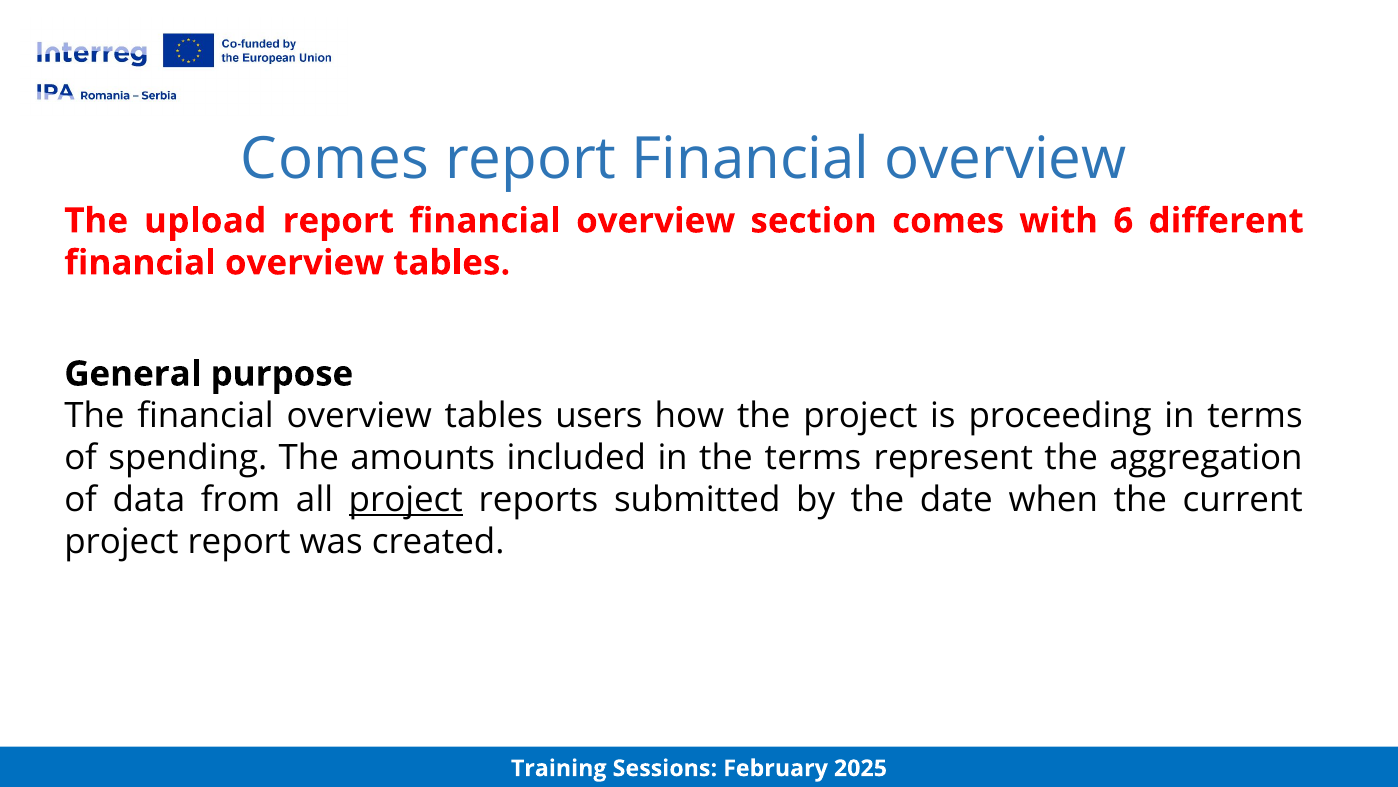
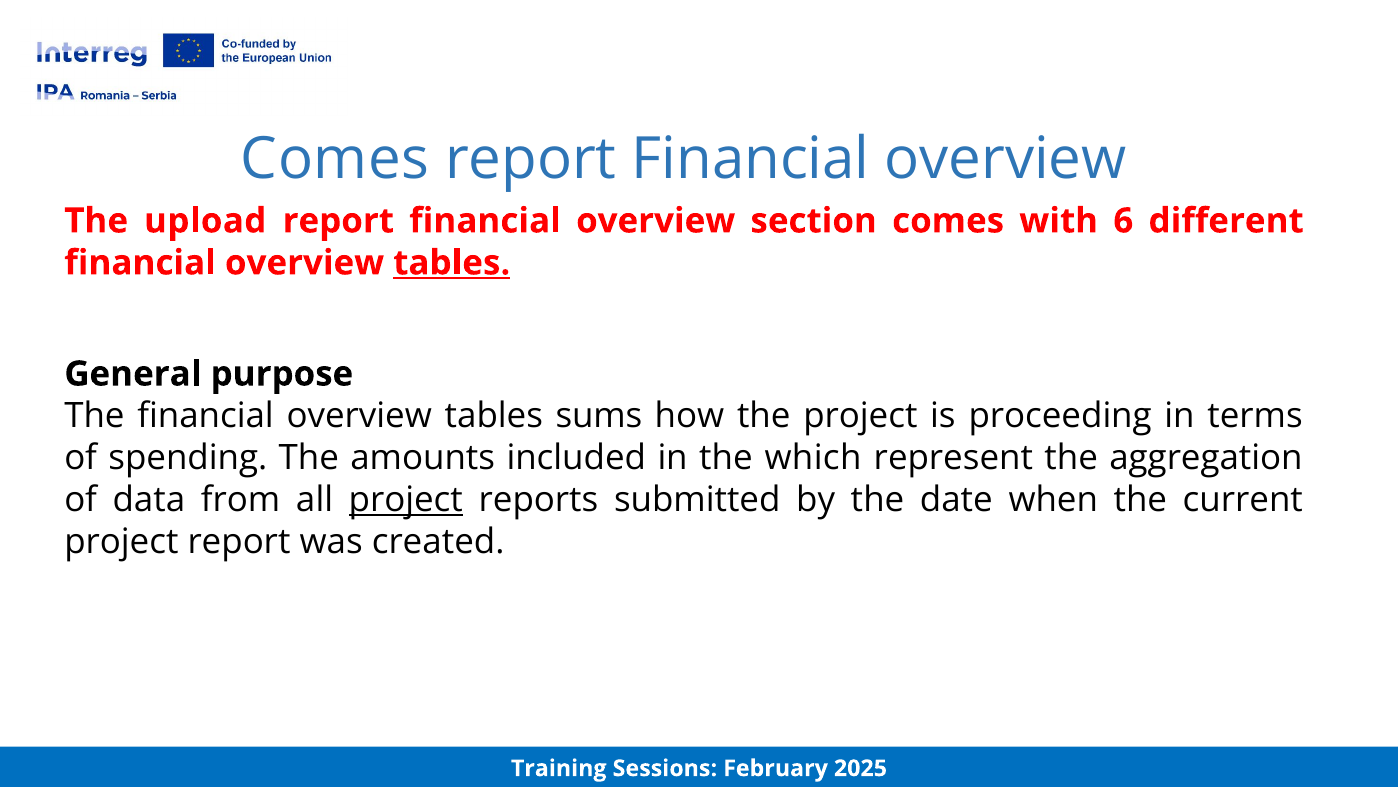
tables at (452, 263) underline: none -> present
users: users -> sums
the terms: terms -> which
